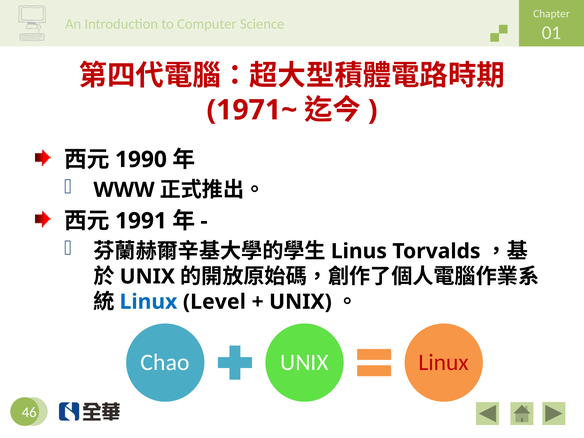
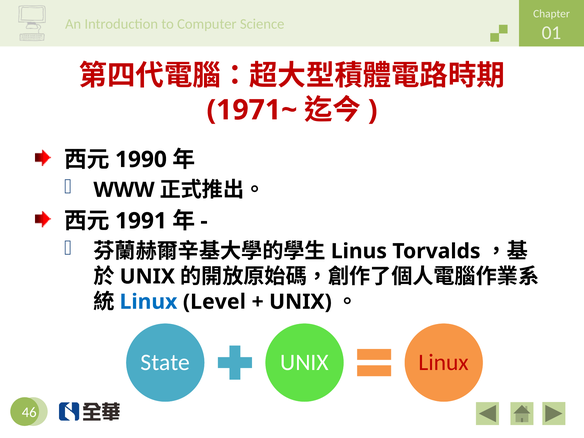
Chao: Chao -> State
